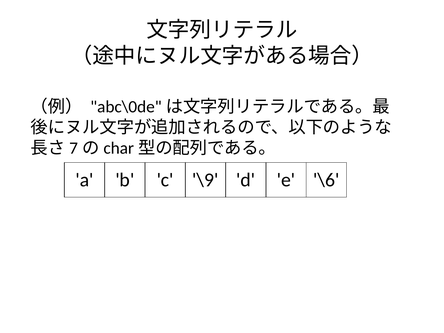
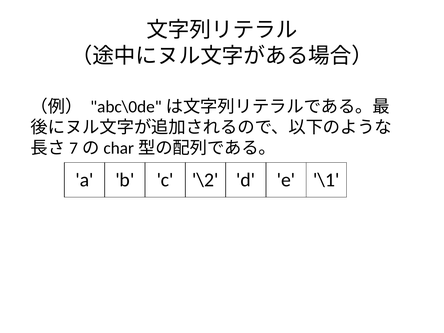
\9: \9 -> \2
\6: \6 -> \1
